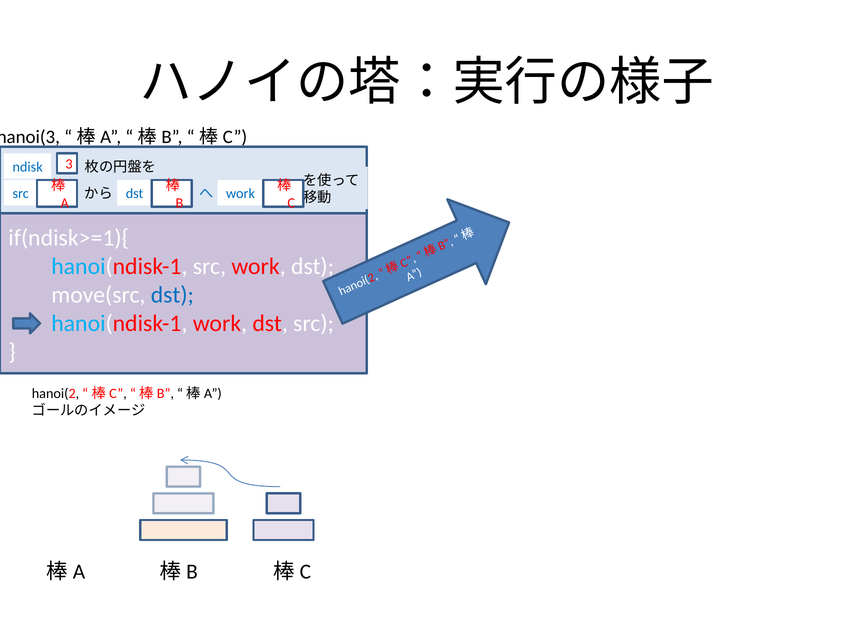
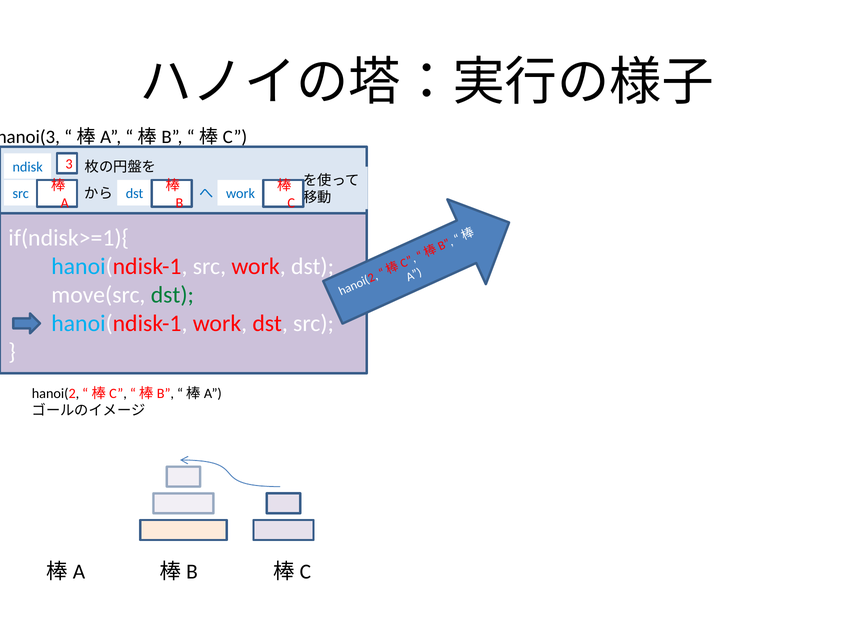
dst at (172, 295) colour: blue -> green
